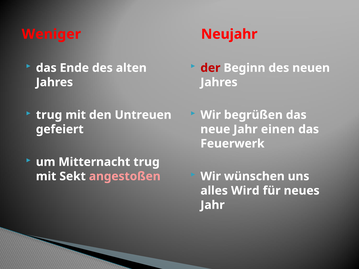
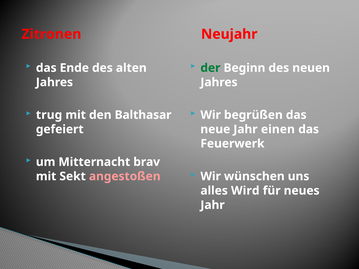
Weniger: Weniger -> Zitronen
der colour: red -> green
Untreuen: Untreuen -> Balthasar
Mitternacht trug: trug -> brav
